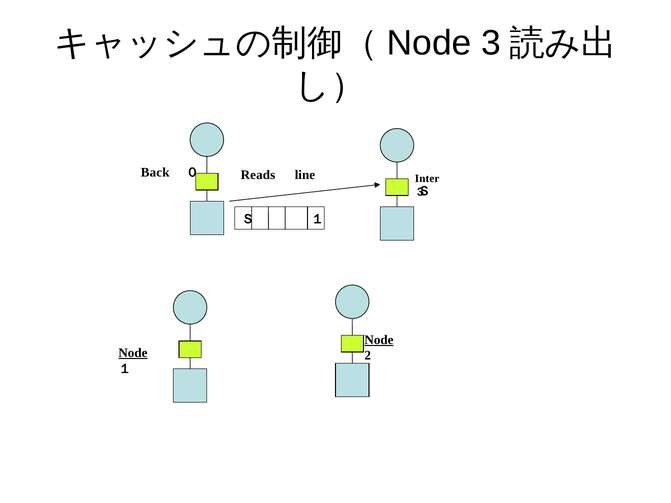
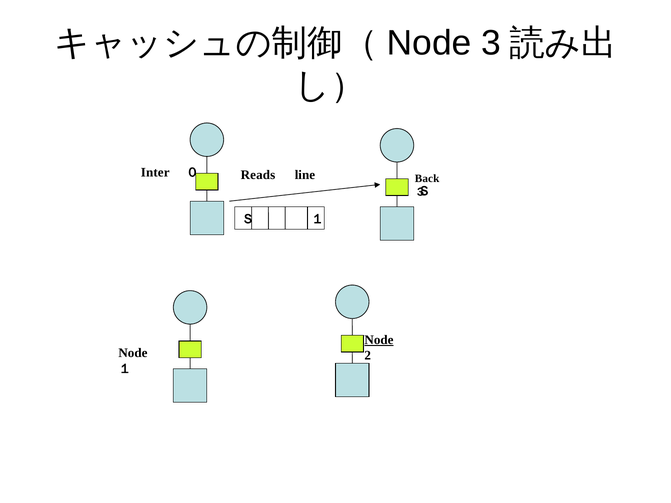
Back: Back -> Inter
Inter: Inter -> Back
Node at (133, 353) underline: present -> none
